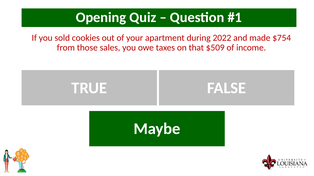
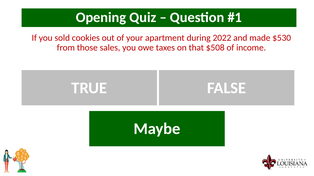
$754: $754 -> $530
$509: $509 -> $508
